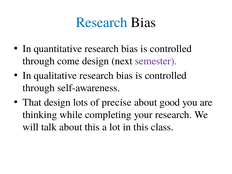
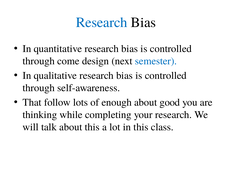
semester colour: purple -> blue
That design: design -> follow
precise: precise -> enough
